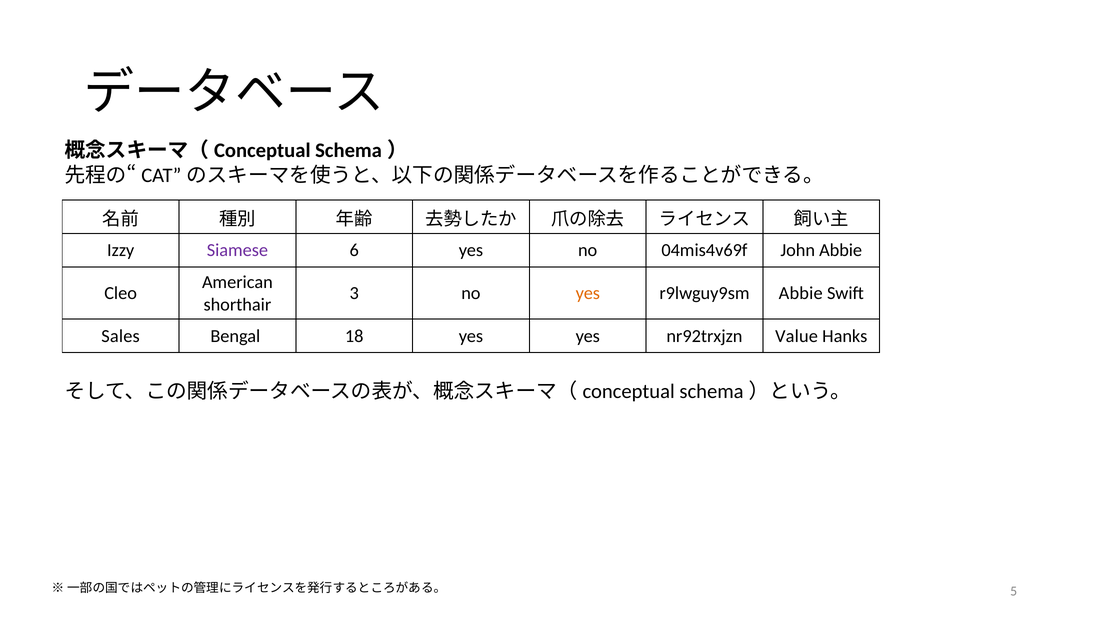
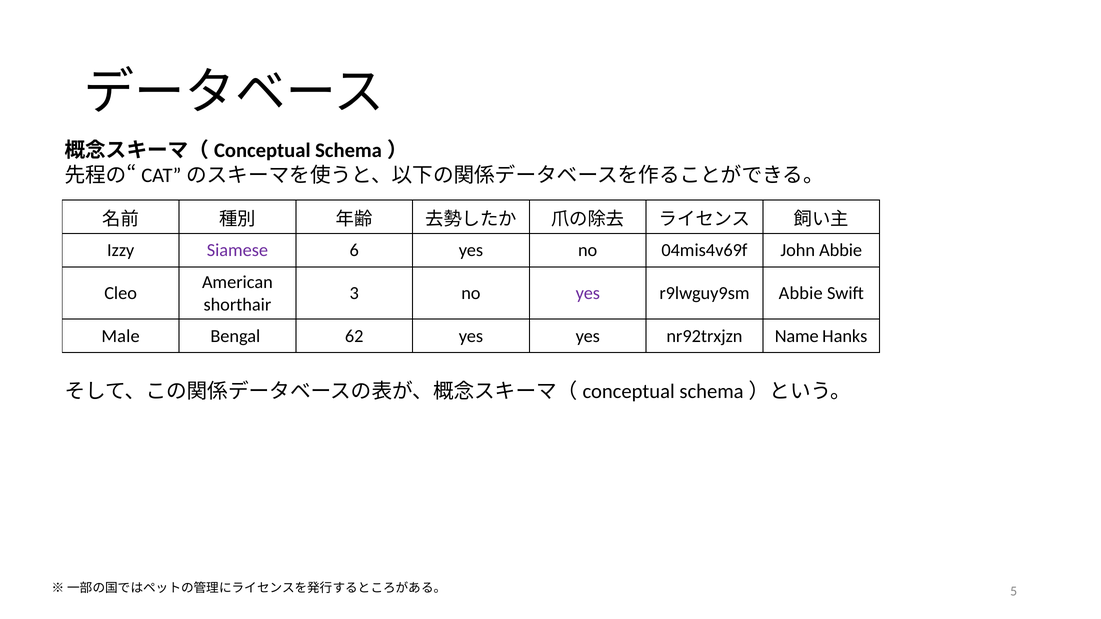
yes at (588, 293) colour: orange -> purple
Sales: Sales -> Male
18: 18 -> 62
Value: Value -> Name
